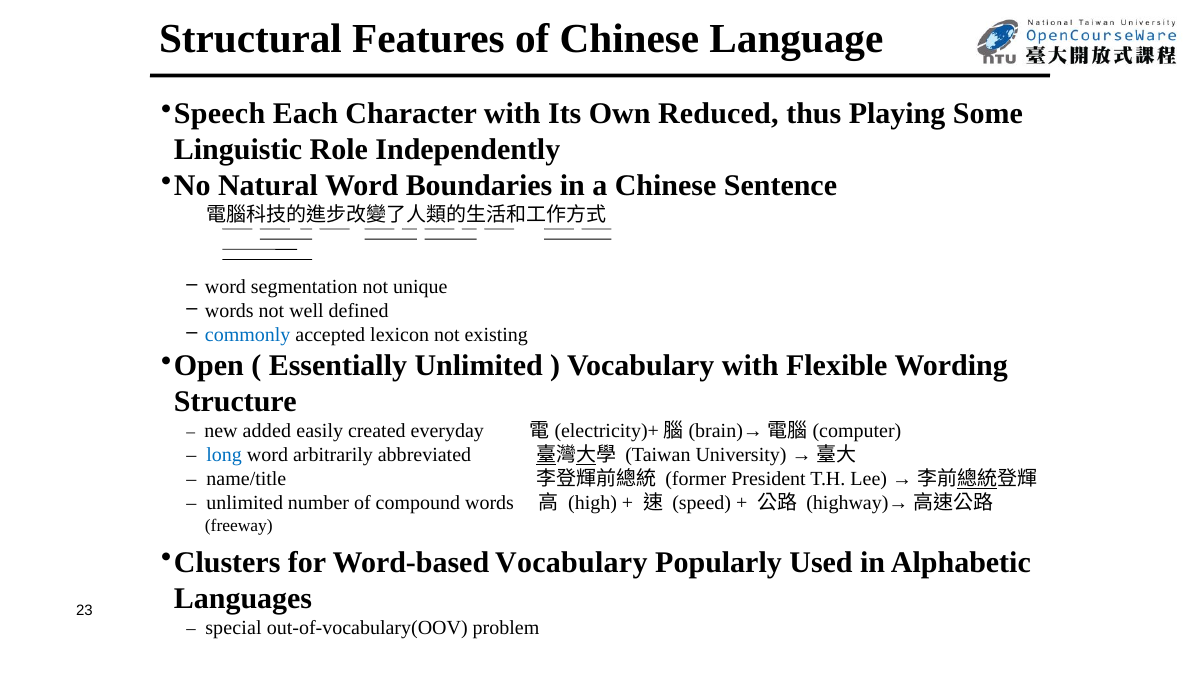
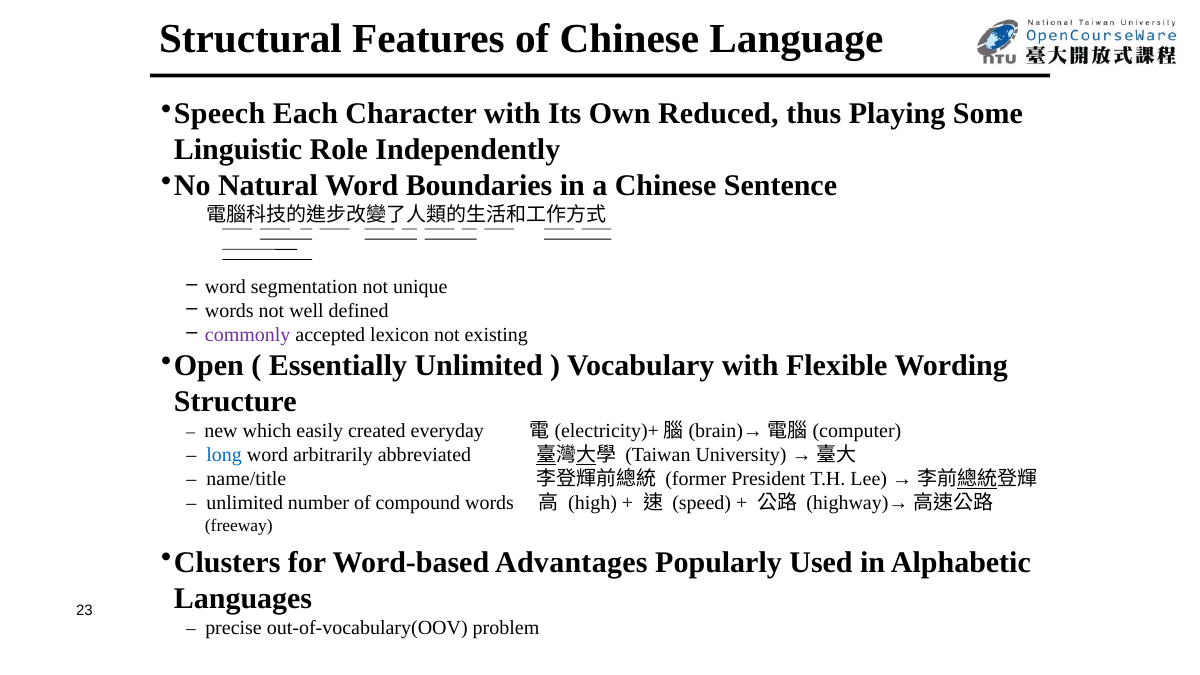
commonly colour: blue -> purple
added: added -> which
Word-based Vocabulary: Vocabulary -> Advantages
special: special -> precise
